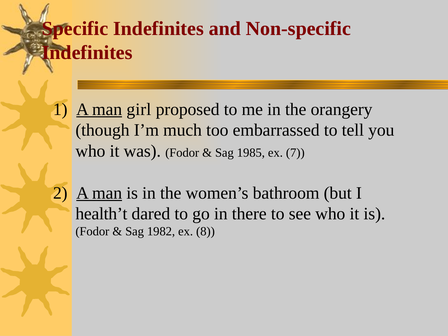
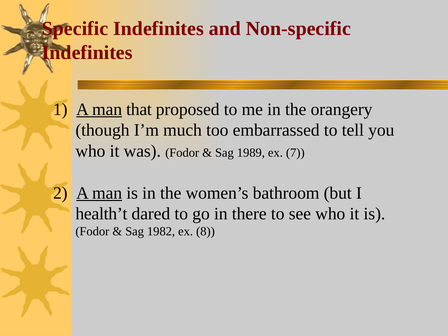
girl: girl -> that
1985: 1985 -> 1989
